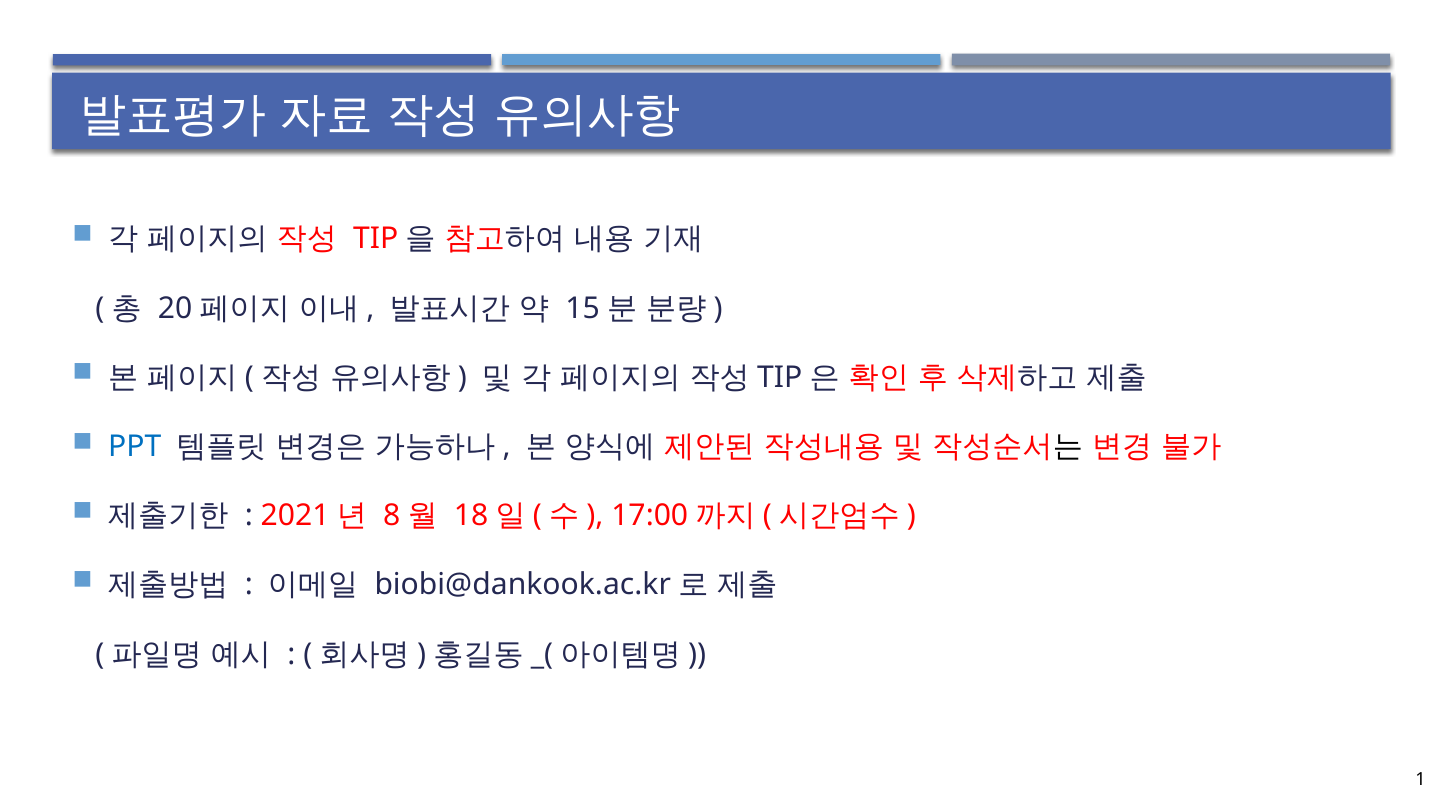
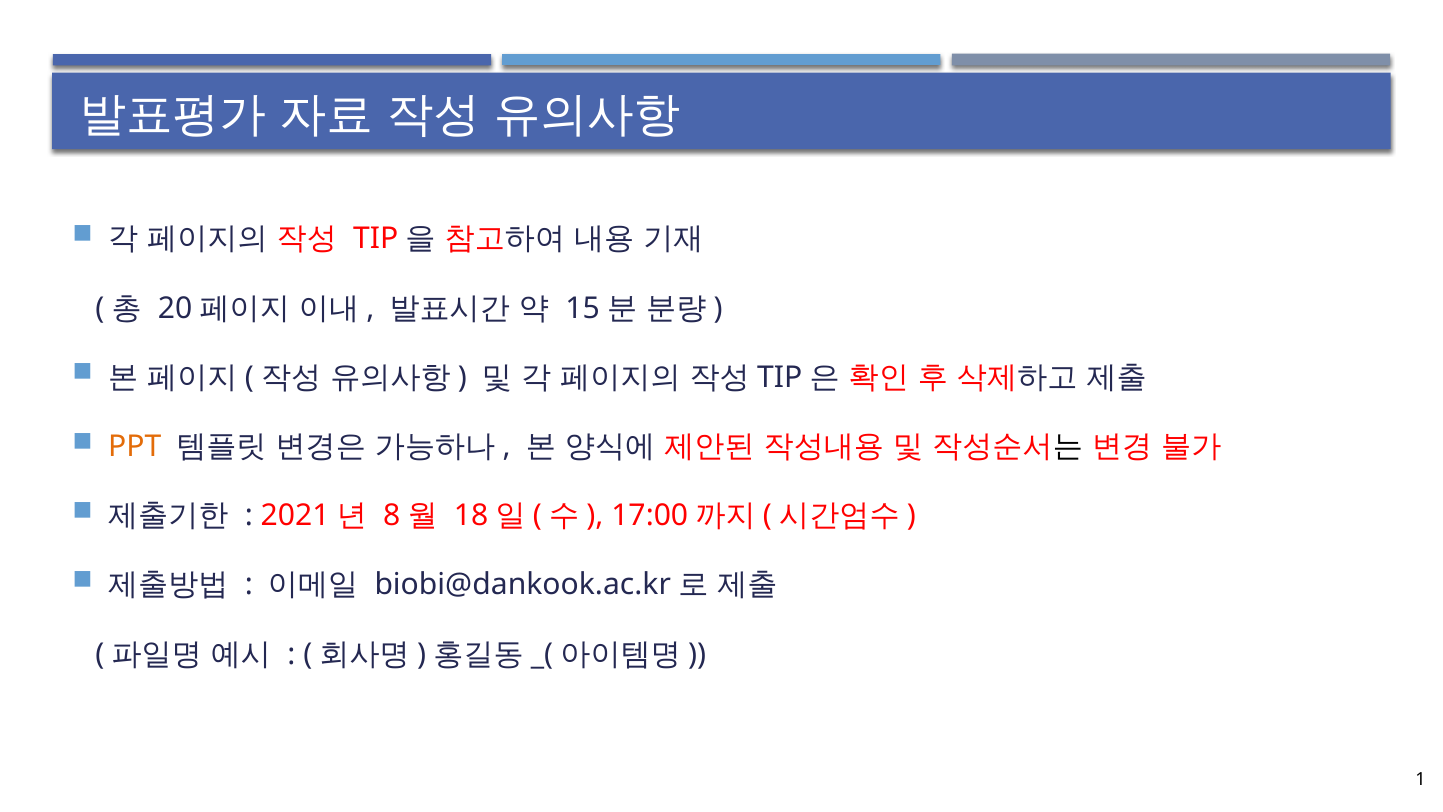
PPT colour: blue -> orange
